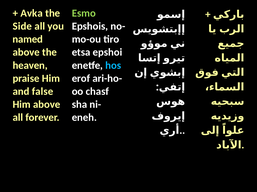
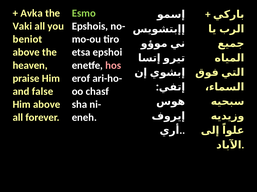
Side: Side -> Vaki
named: named -> beniot
hos colour: light blue -> pink
